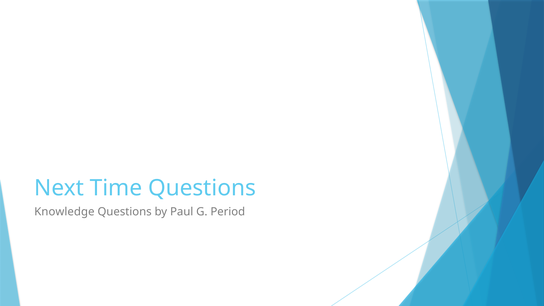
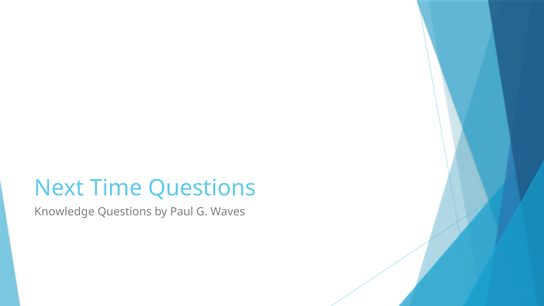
Period: Period -> Waves
